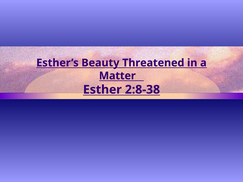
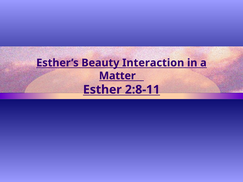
Threatened: Threatened -> Interaction
2:8-38: 2:8-38 -> 2:8-11
